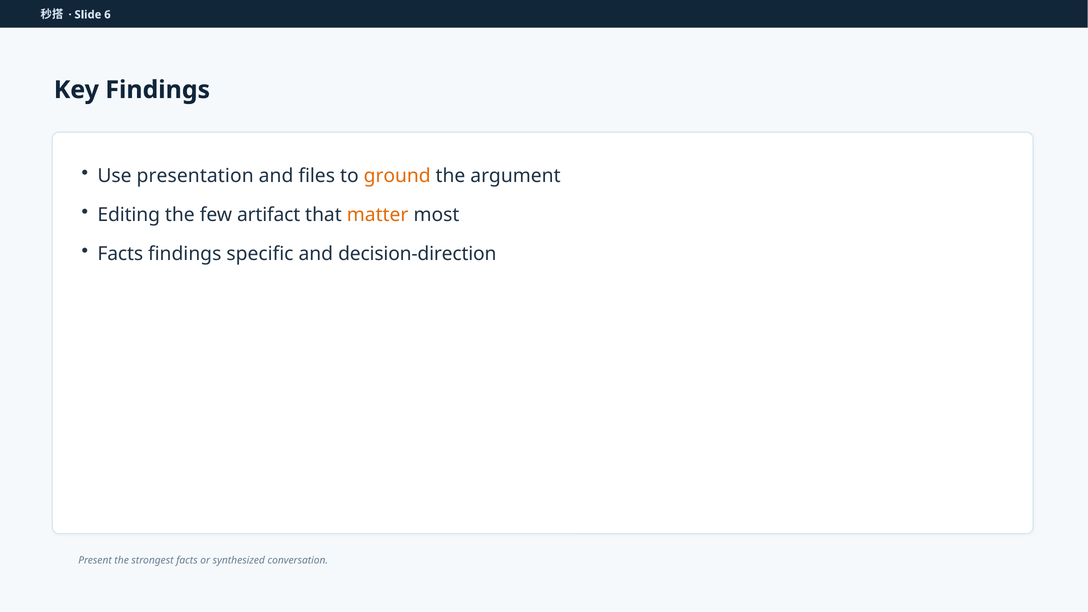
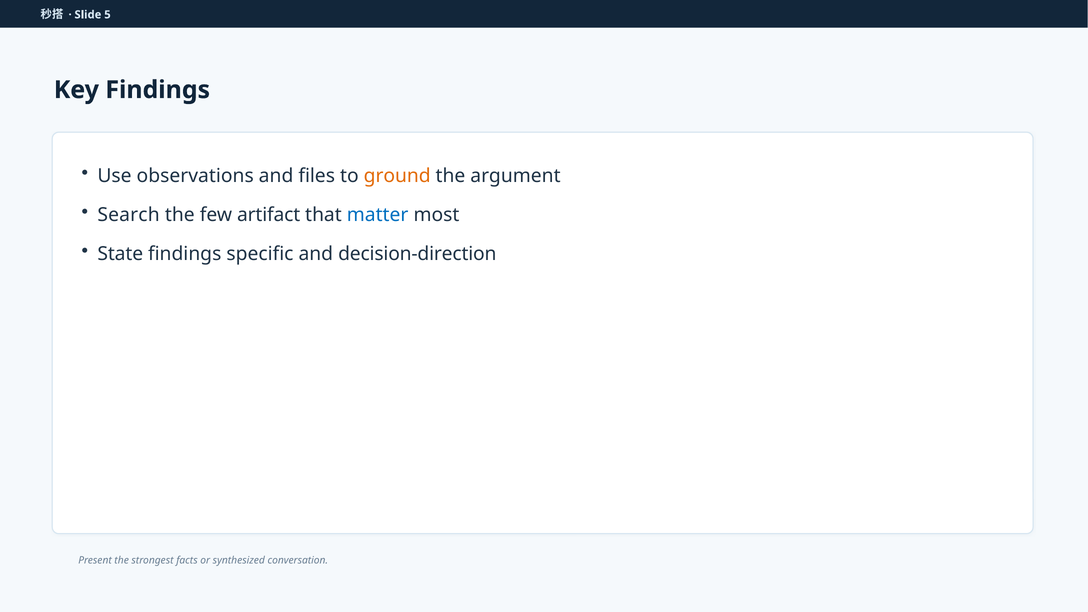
6: 6 -> 5
presentation: presentation -> observations
Editing: Editing -> Search
matter colour: orange -> blue
Facts at (120, 254): Facts -> State
